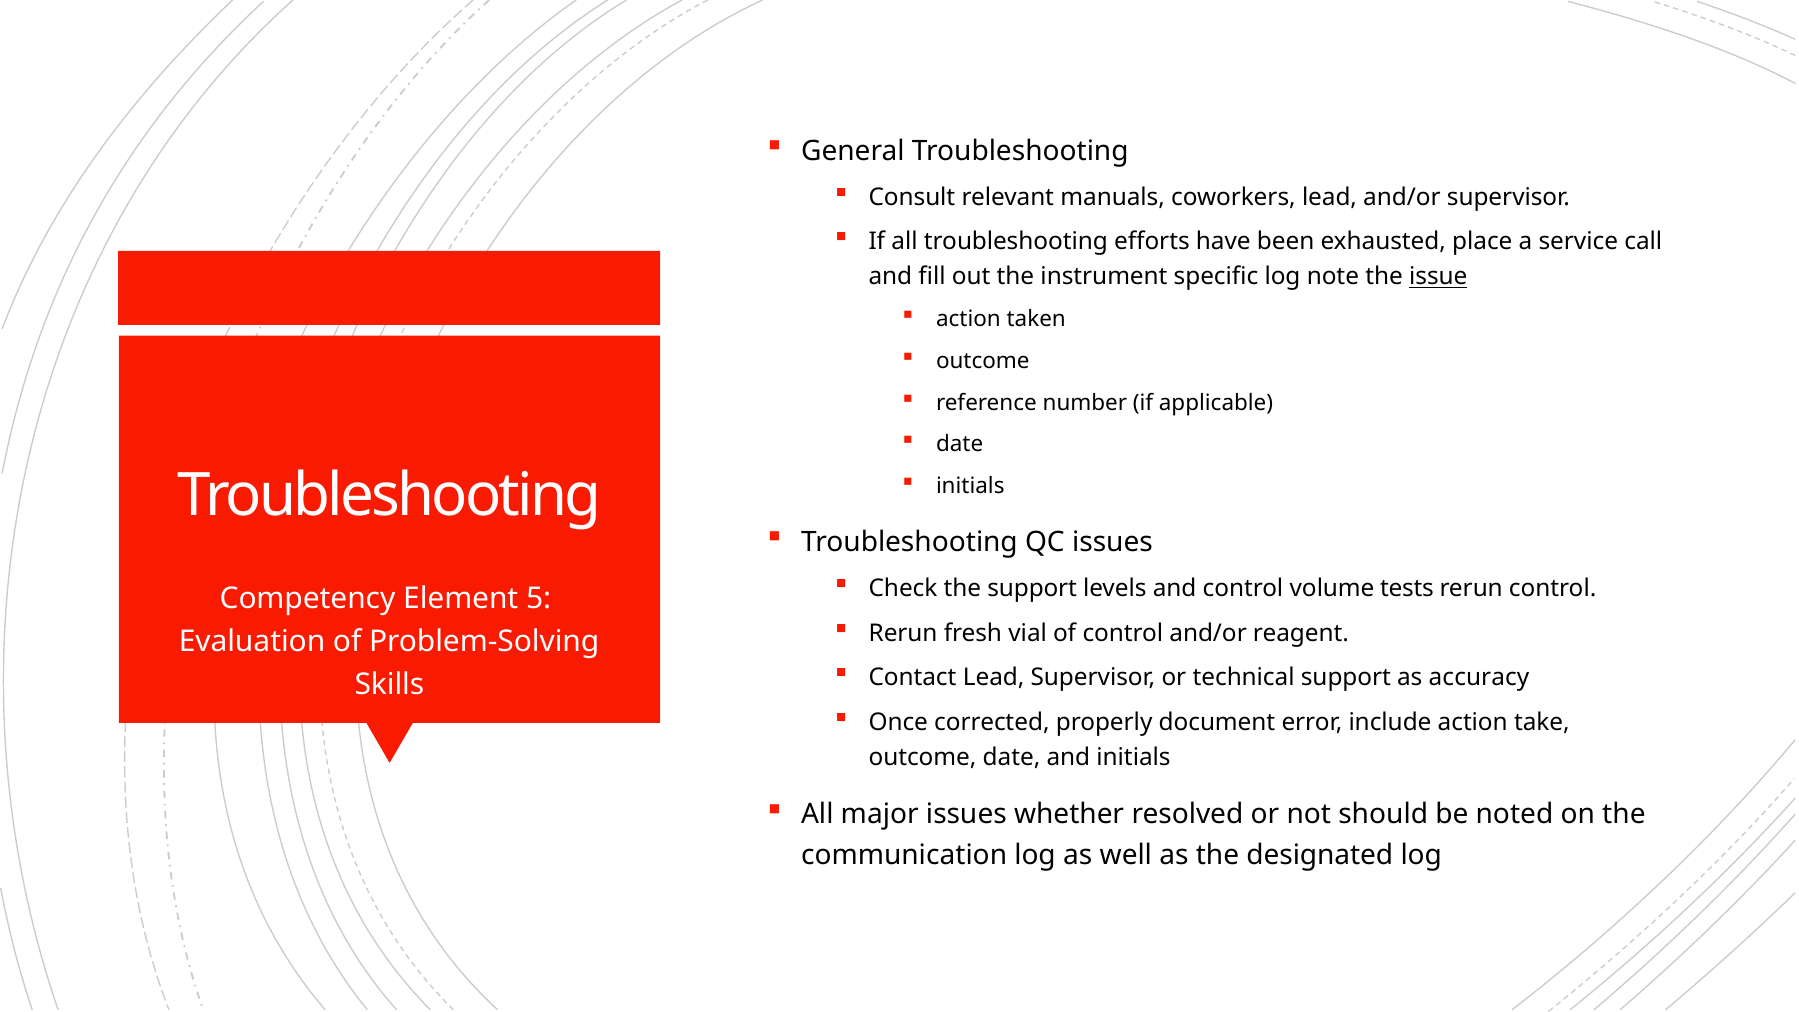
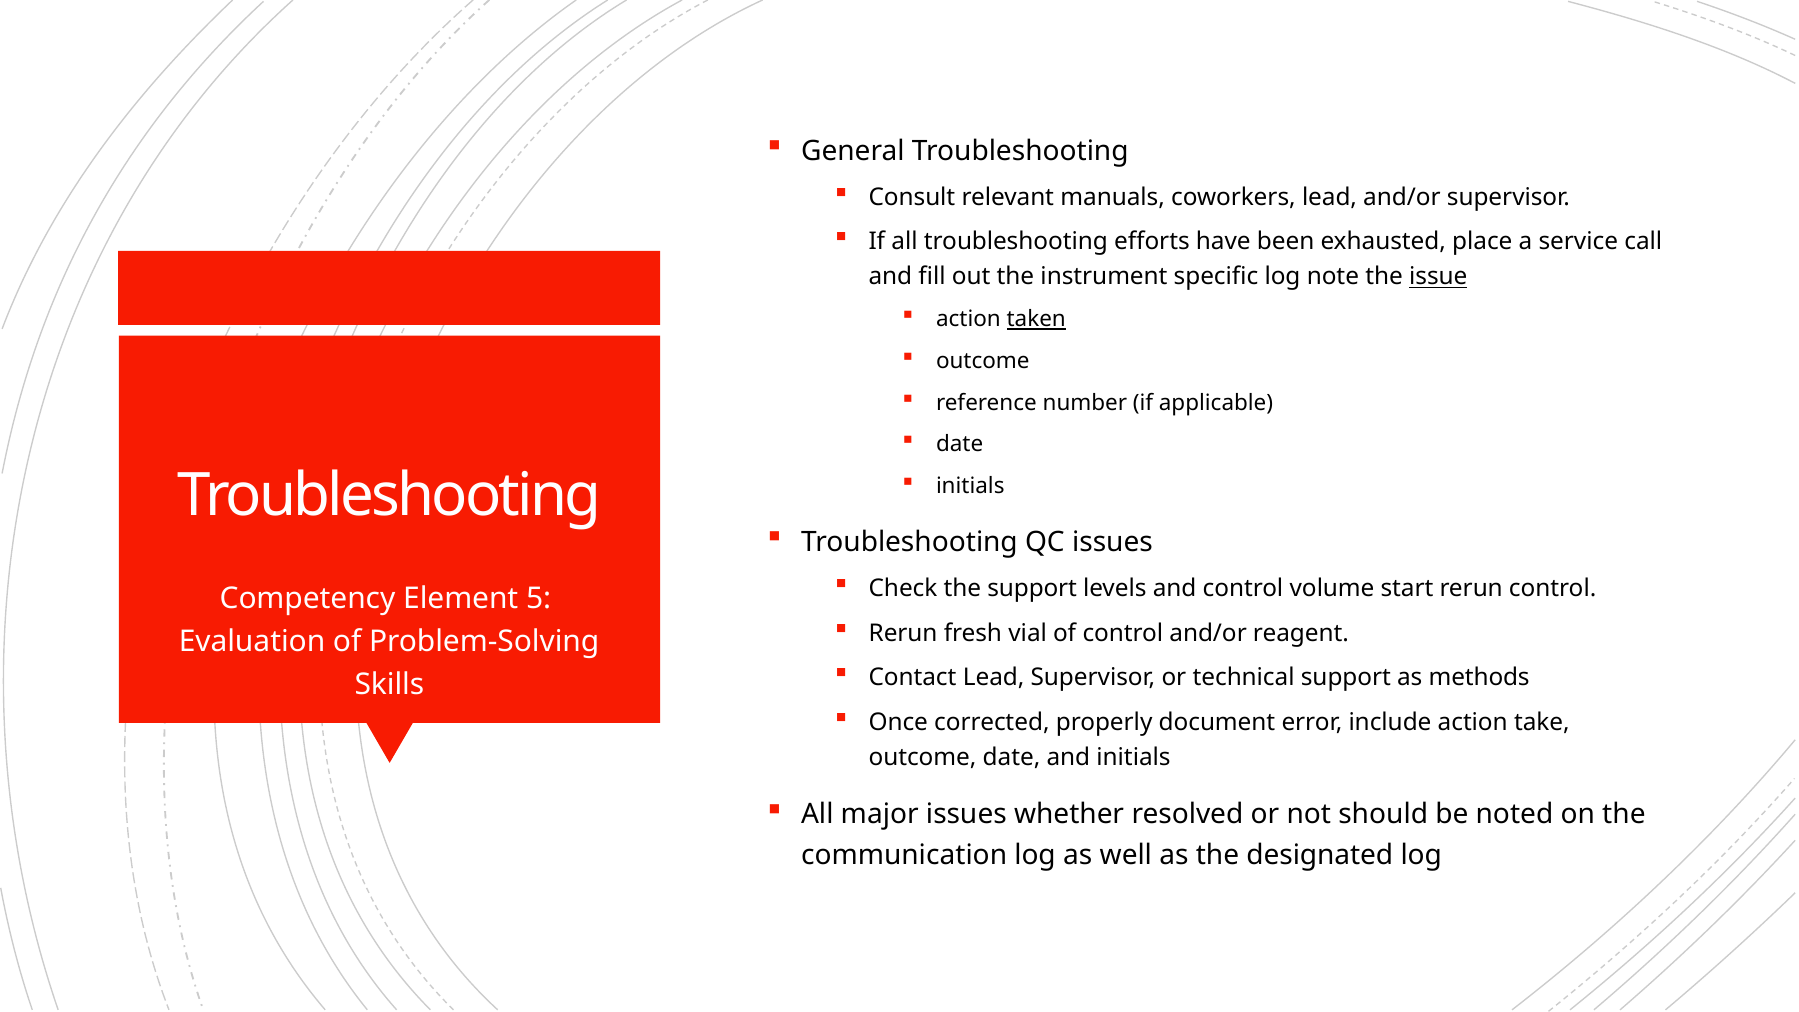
taken underline: none -> present
tests: tests -> start
accuracy: accuracy -> methods
